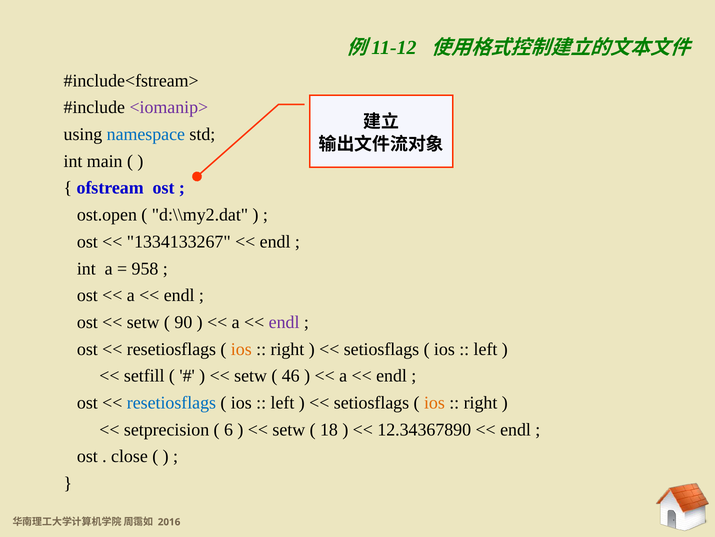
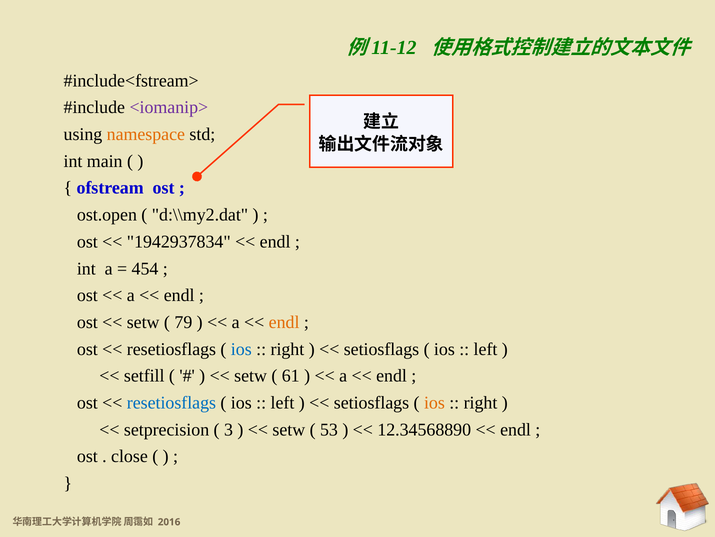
namespace colour: blue -> orange
1334133267: 1334133267 -> 1942937834
958: 958 -> 454
90: 90 -> 79
endl at (284, 322) colour: purple -> orange
ios at (241, 349) colour: orange -> blue
46: 46 -> 61
6: 6 -> 3
18: 18 -> 53
12.34367890: 12.34367890 -> 12.34568890
